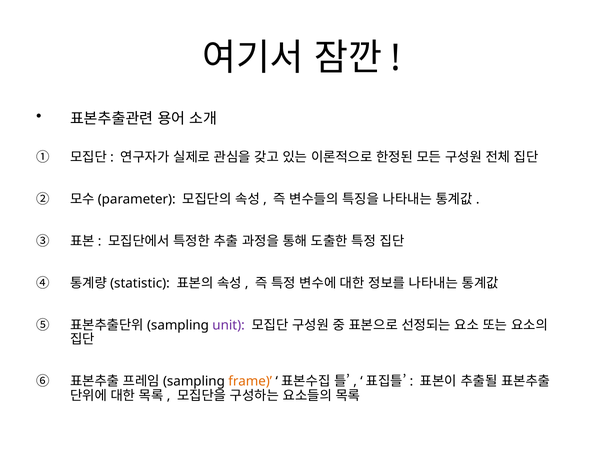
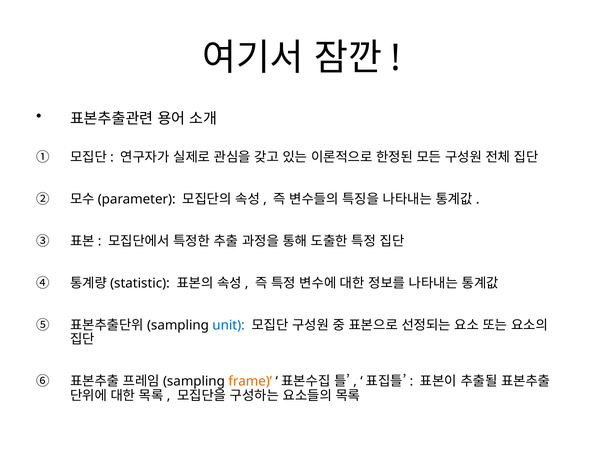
unit colour: purple -> blue
